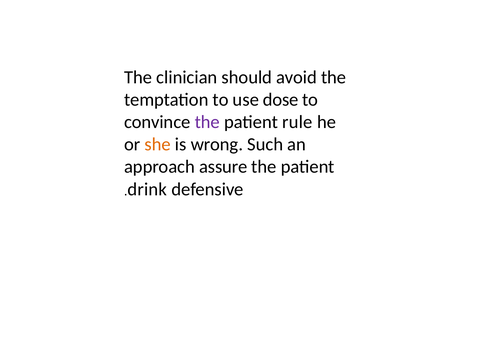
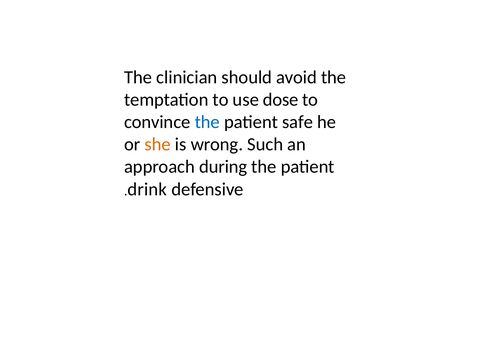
the at (207, 122) colour: purple -> blue
rule: rule -> safe
assure: assure -> during
